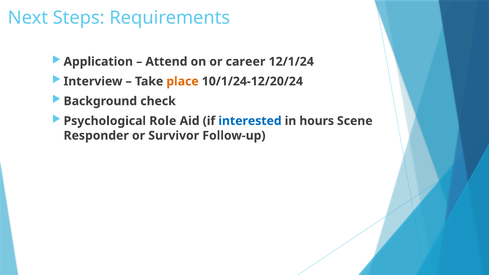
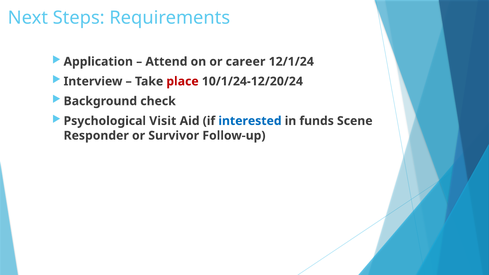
place colour: orange -> red
Role: Role -> Visit
hours: hours -> funds
